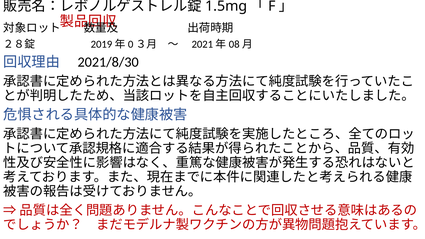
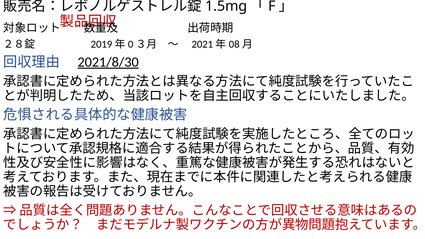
2021/8/30 underline: none -> present
